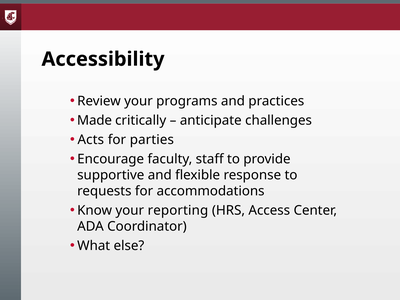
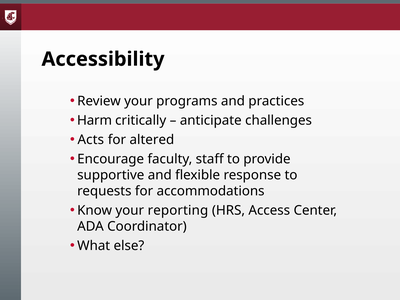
Made: Made -> Harm
parties: parties -> altered
